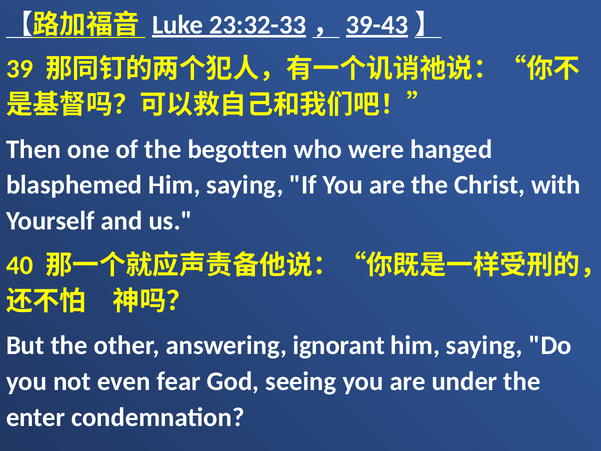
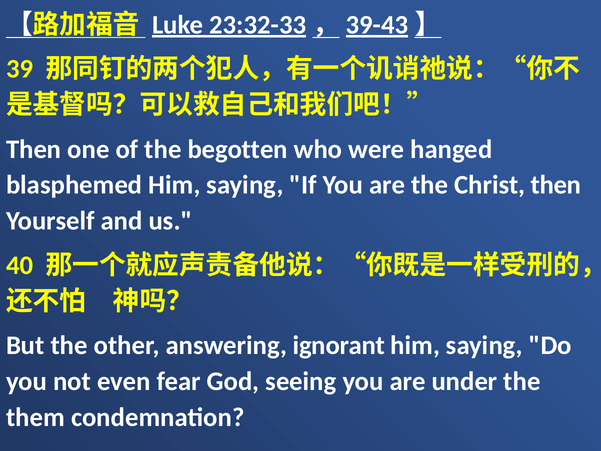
Christ with: with -> then
enter: enter -> them
